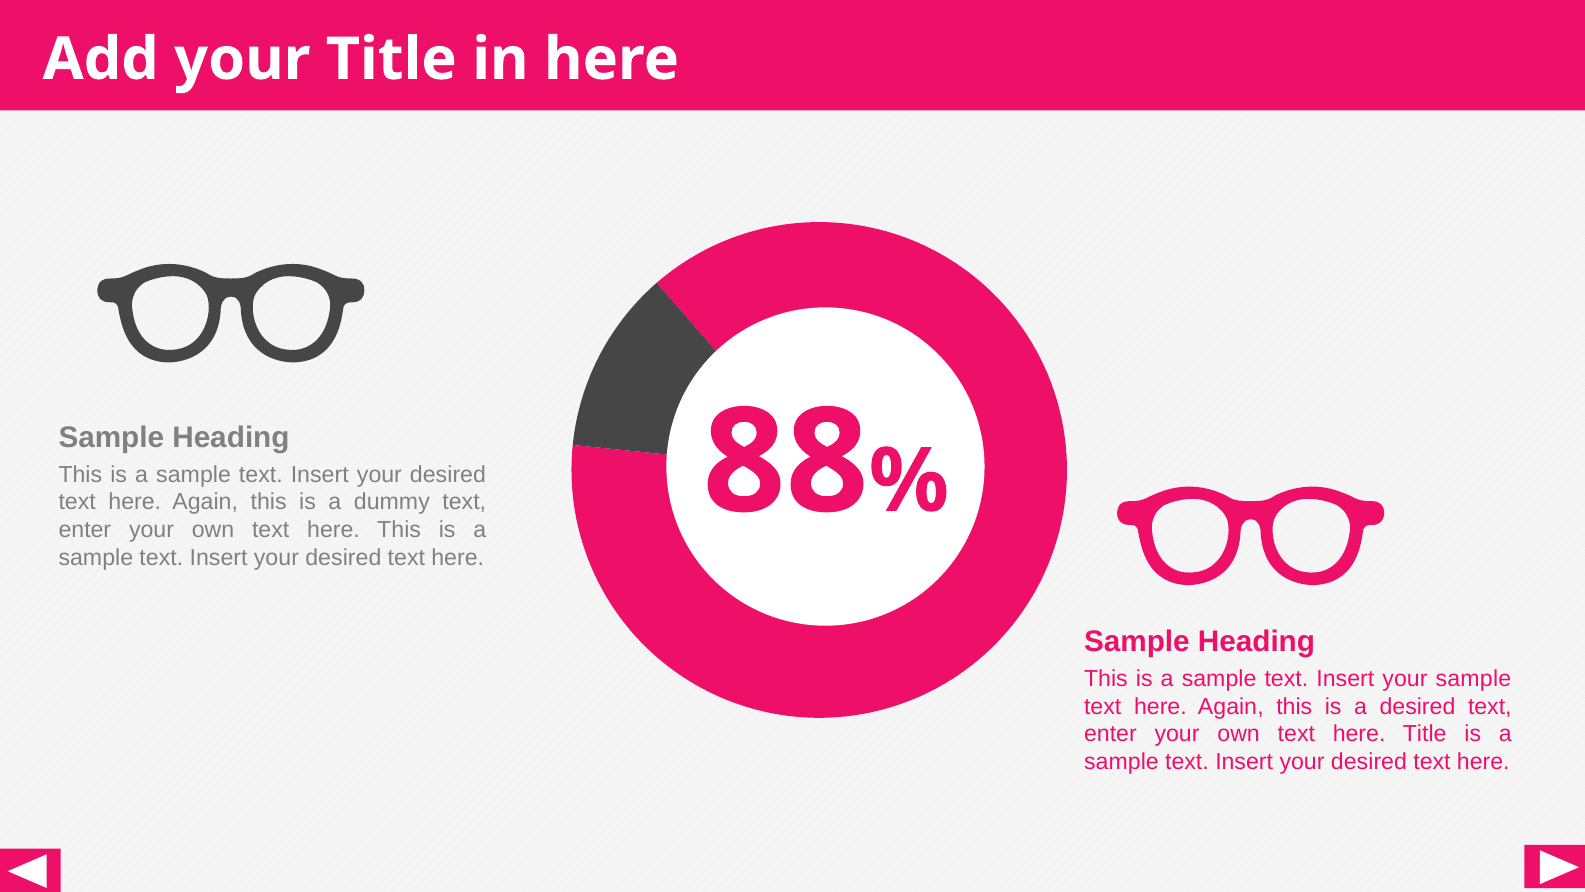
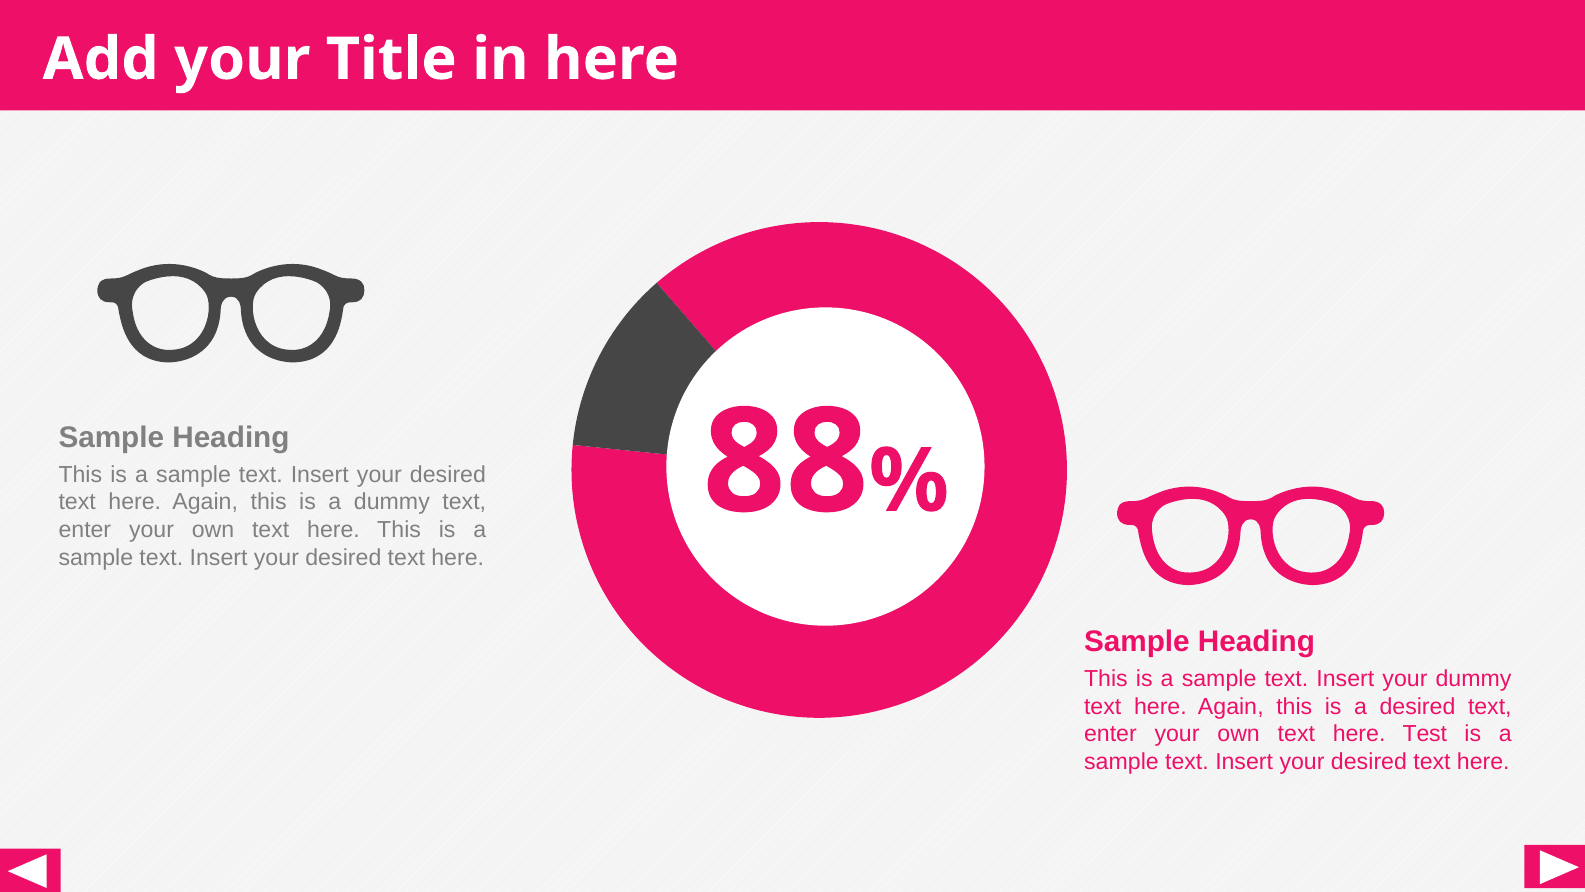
your sample: sample -> dummy
here Title: Title -> Test
